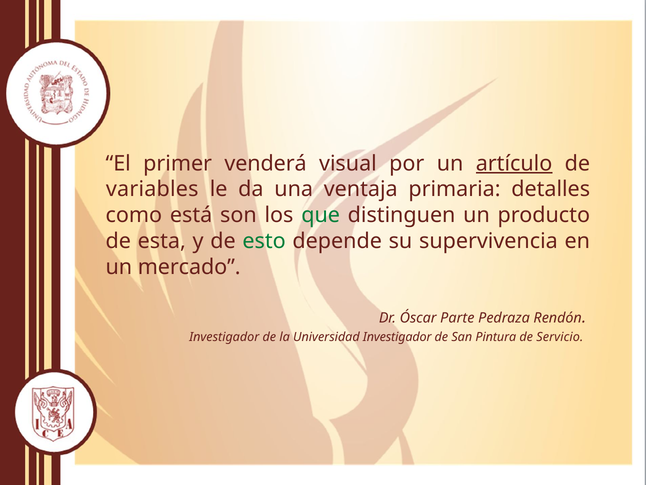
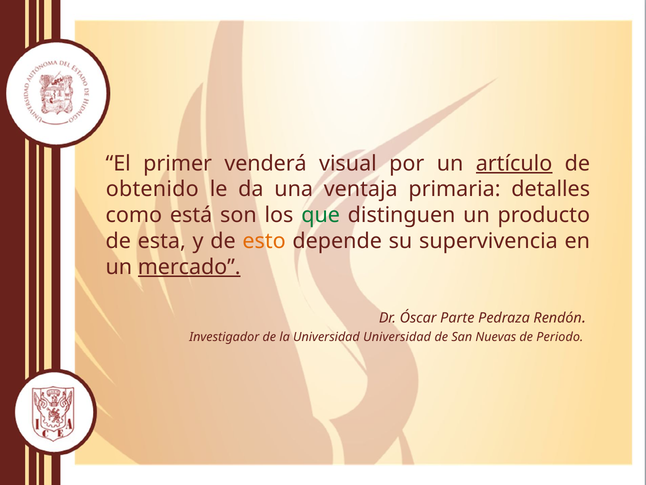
variables: variables -> obtenido
esto colour: green -> orange
mercado underline: none -> present
Universidad Investigador: Investigador -> Universidad
Pintura: Pintura -> Nuevas
Servicio: Servicio -> Periodo
